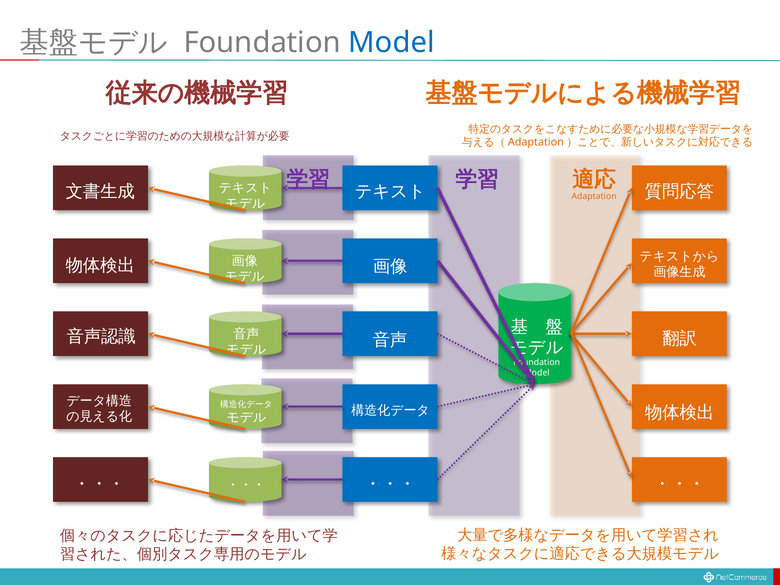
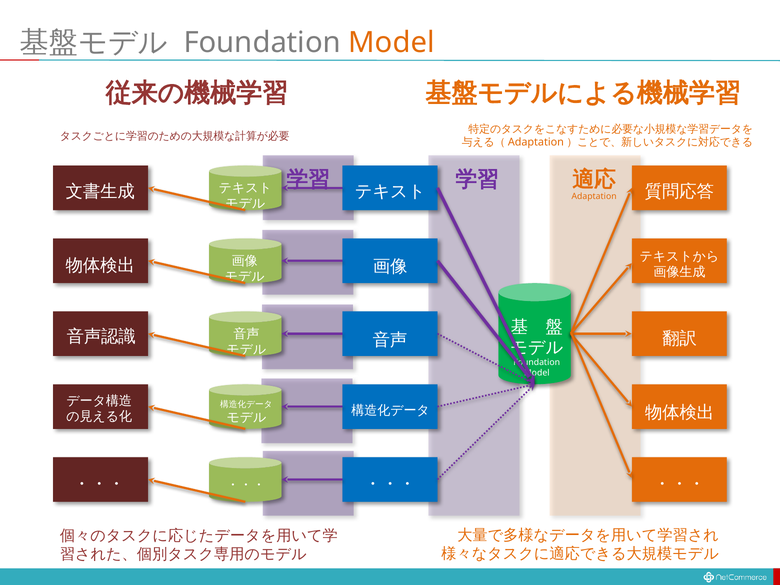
Model at (392, 42) colour: blue -> orange
